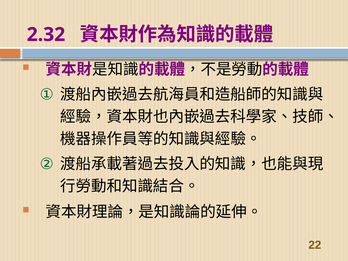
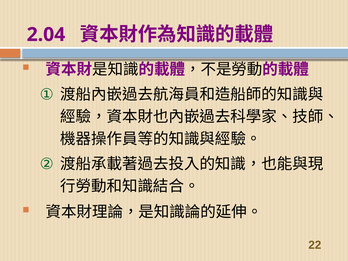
2.32: 2.32 -> 2.04
